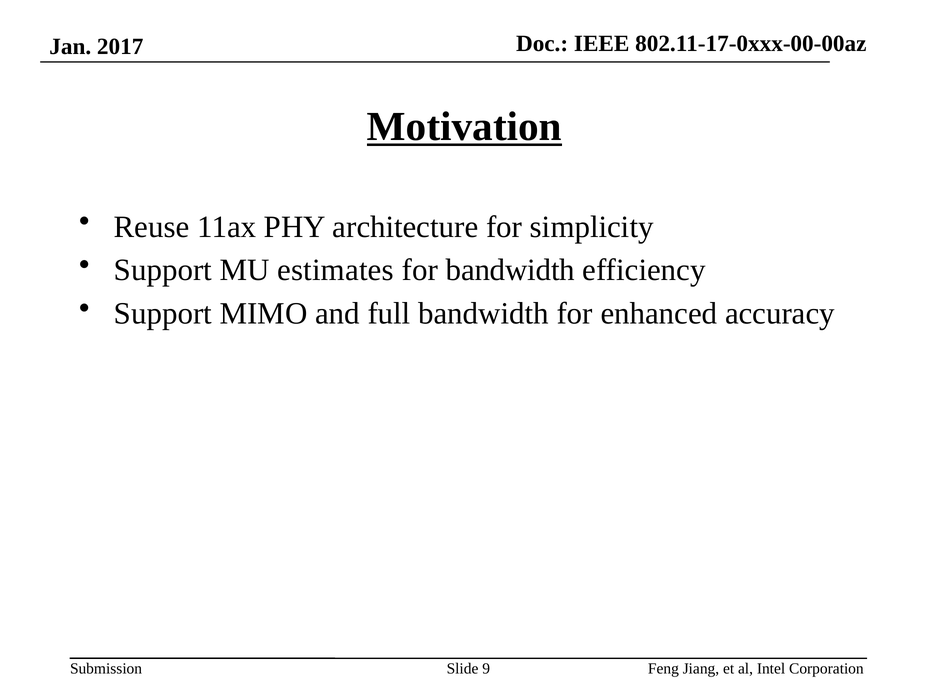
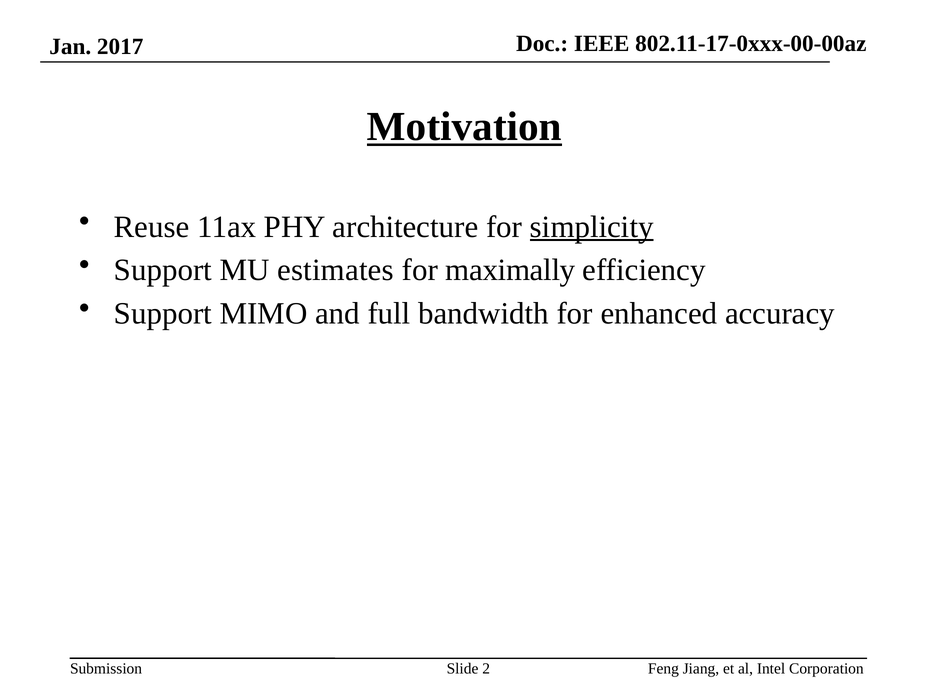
simplicity underline: none -> present
for bandwidth: bandwidth -> maximally
9: 9 -> 2
